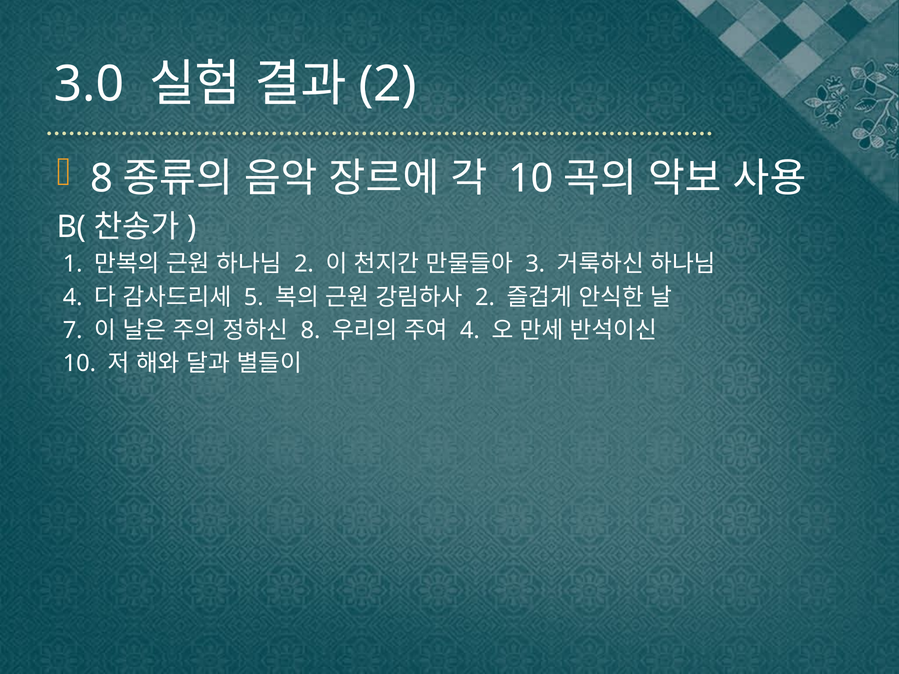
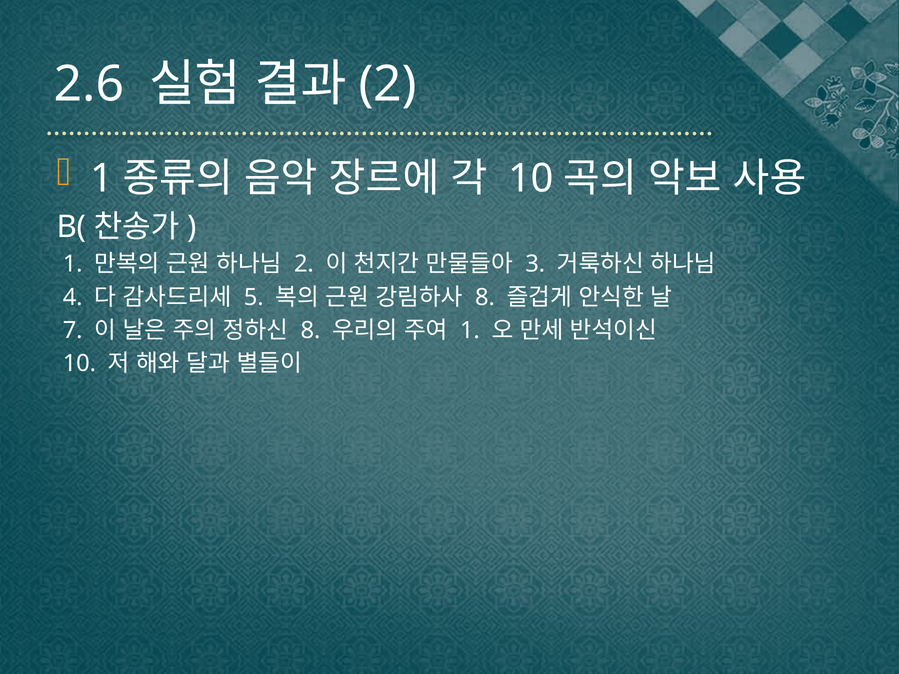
3.0: 3.0 -> 2.6
8 at (102, 179): 8 -> 1
2 at (485, 297): 2 -> 8
4 at (470, 330): 4 -> 1
